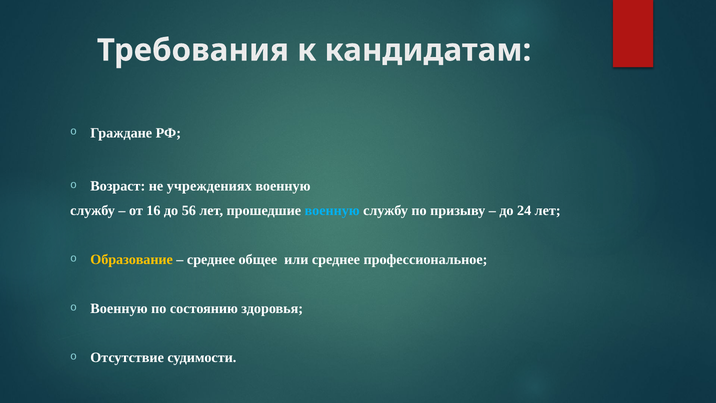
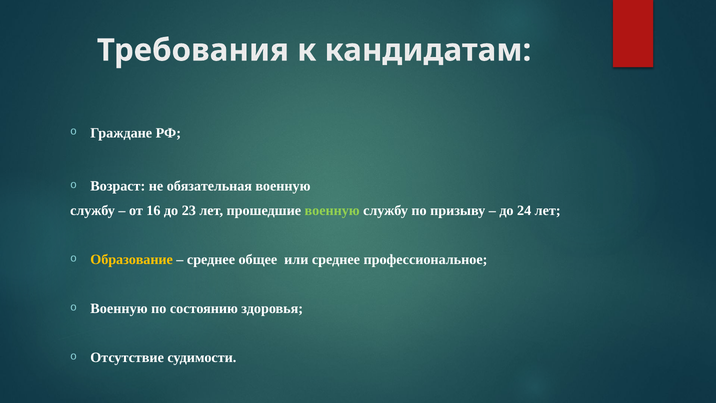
учреждениях: учреждениях -> обязательная
56: 56 -> 23
военную at (332, 211) colour: light blue -> light green
